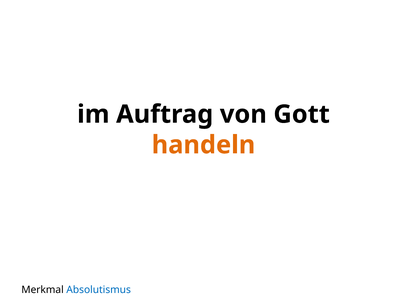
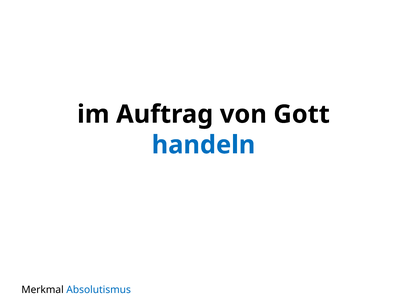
handeln colour: orange -> blue
